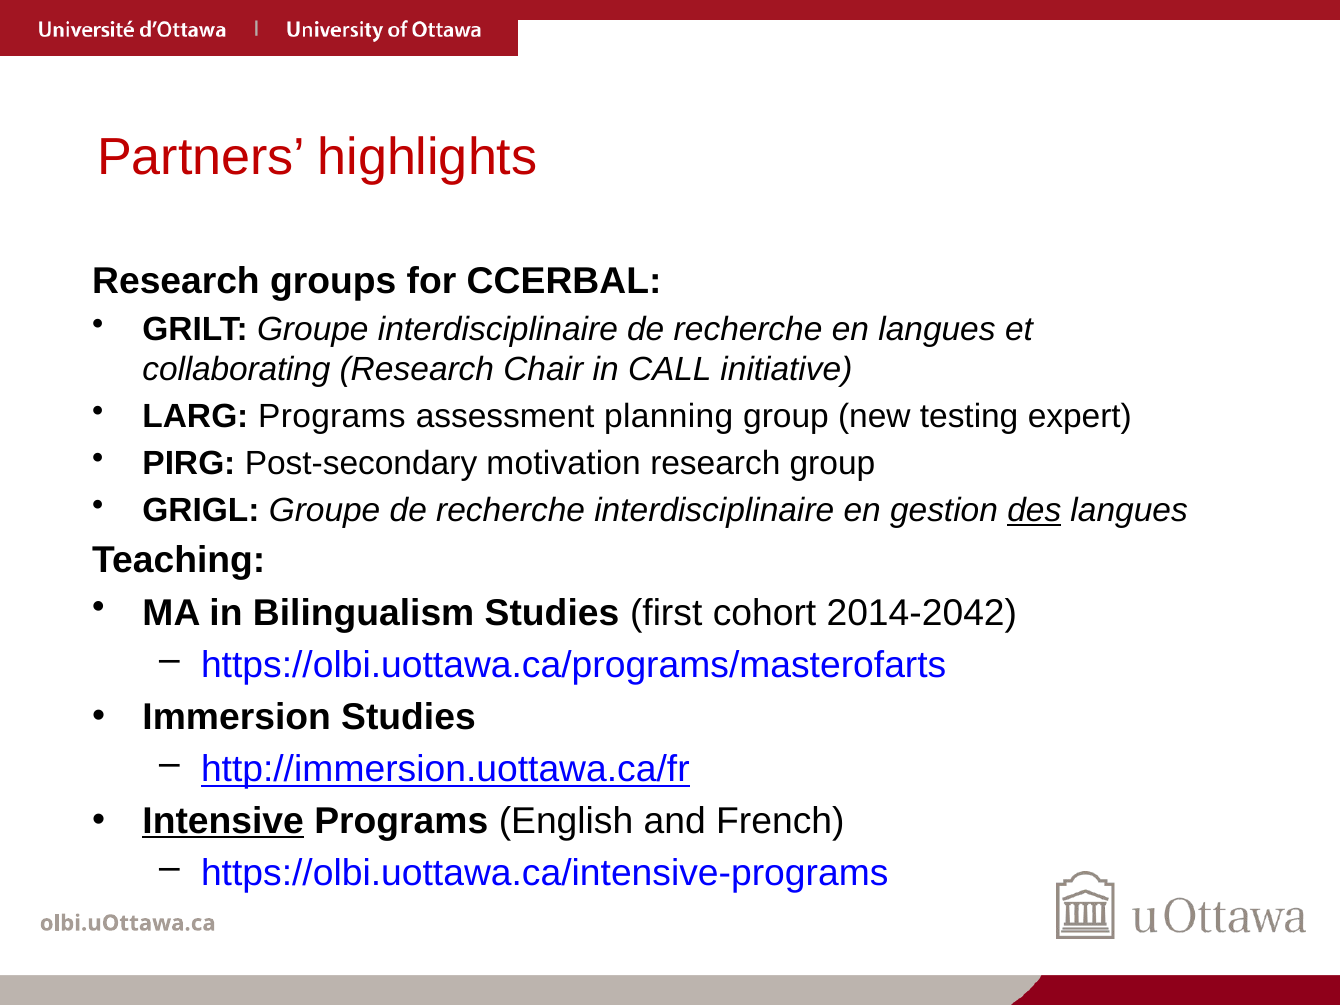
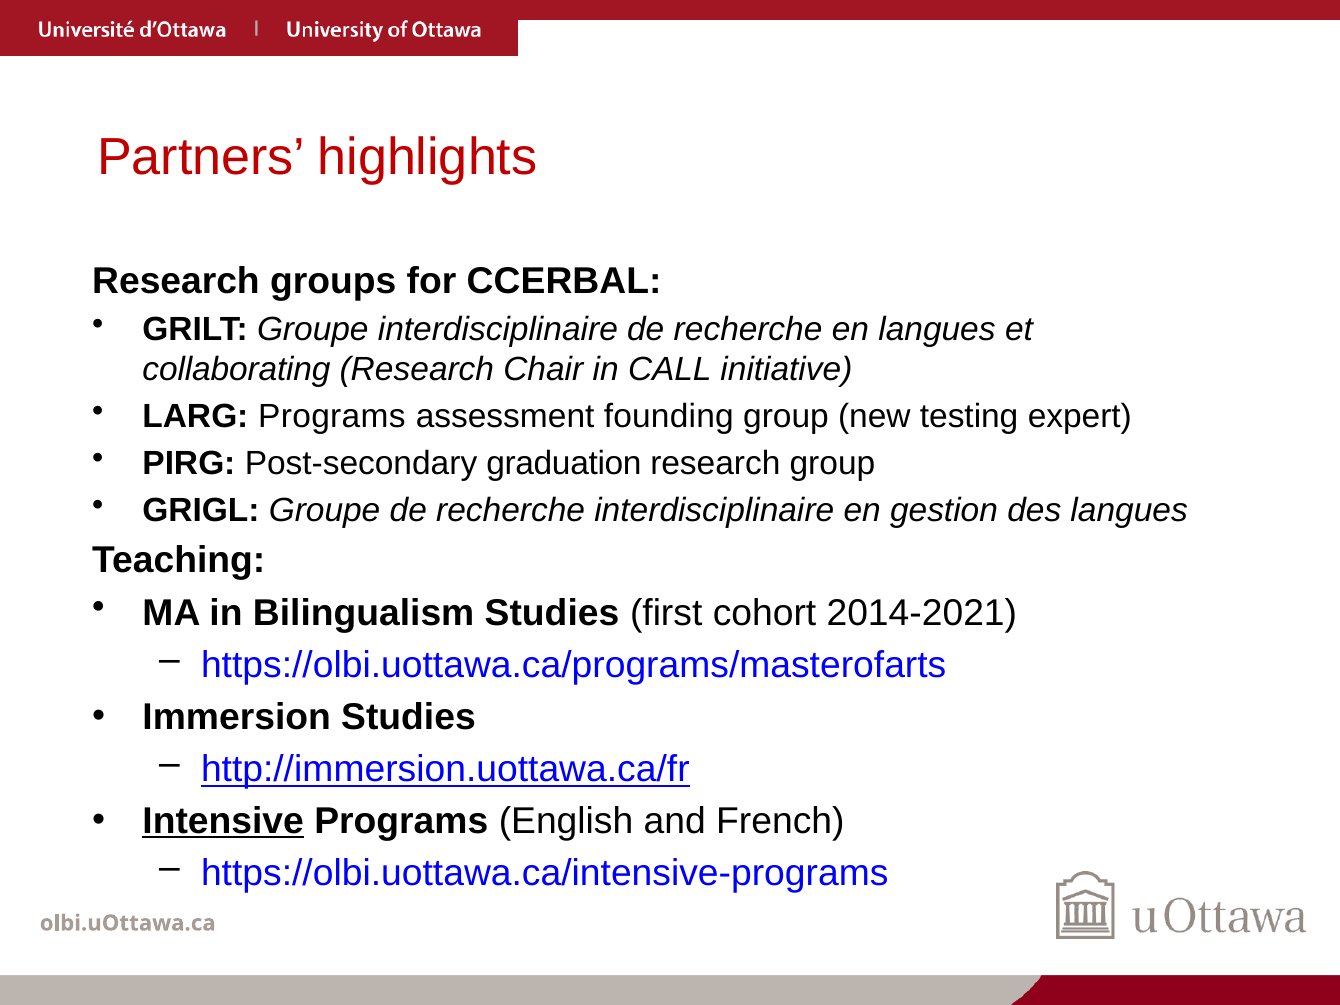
planning: planning -> founding
motivation: motivation -> graduation
des underline: present -> none
2014-2042: 2014-2042 -> 2014-2021
